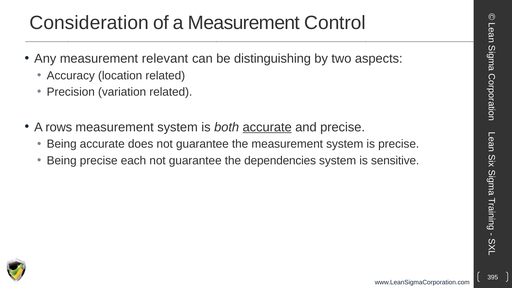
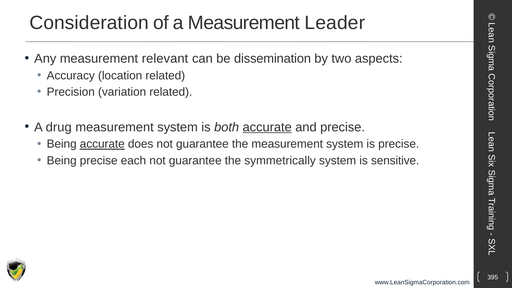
Control: Control -> Leader
distinguishing: distinguishing -> dissemination
rows: rows -> drug
accurate at (102, 144) underline: none -> present
dependencies: dependencies -> symmetrically
